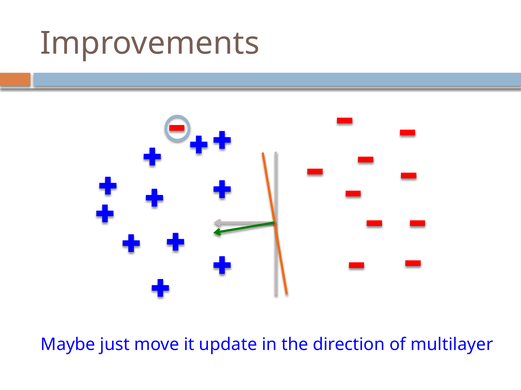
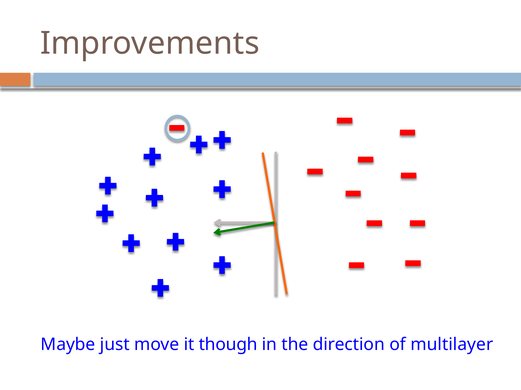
update: update -> though
